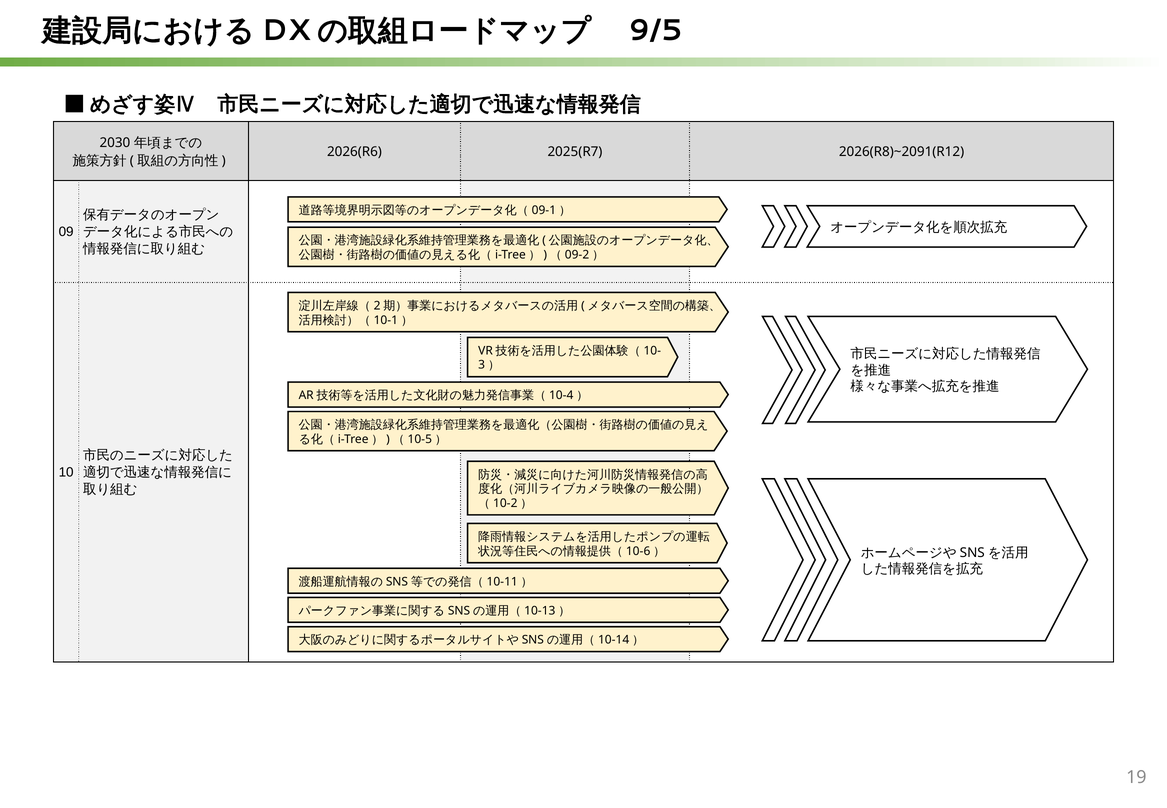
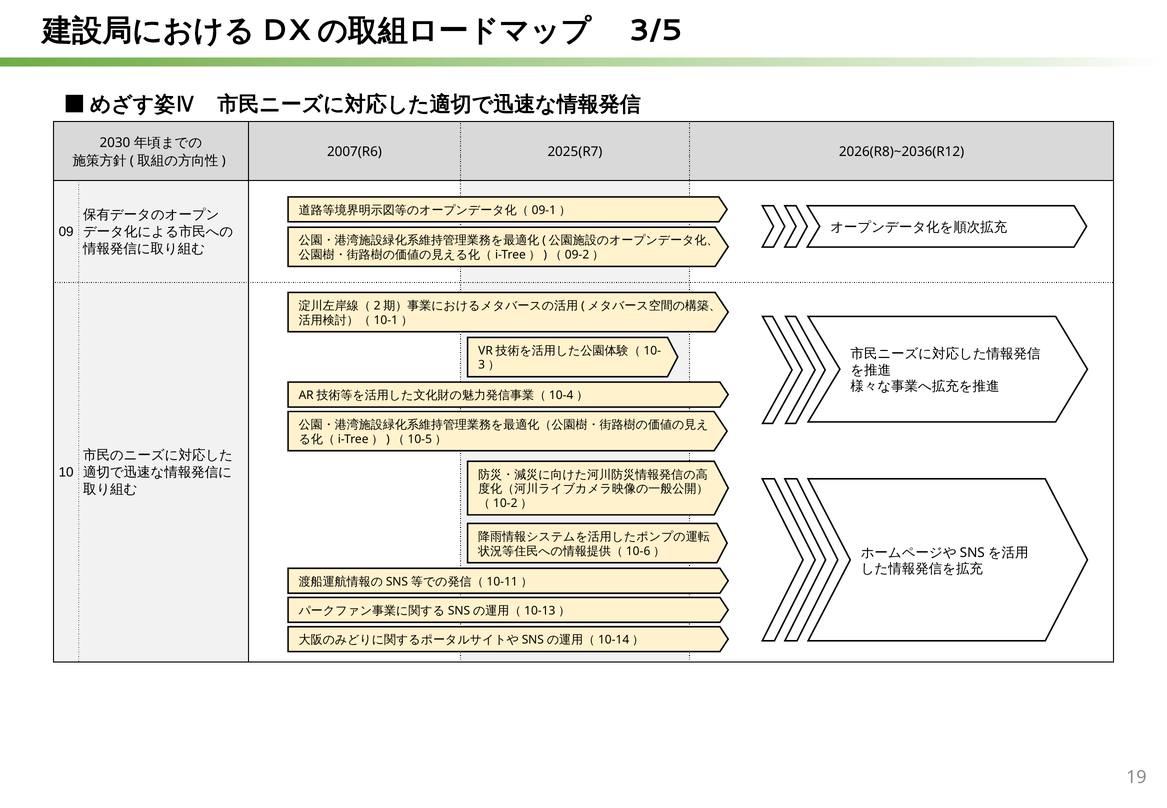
9/5: 9/5 -> 3/5
2026(R6: 2026(R6 -> 2007(R6
2026(R8)~2091(R12: 2026(R8)~2091(R12 -> 2026(R8)~2036(R12
